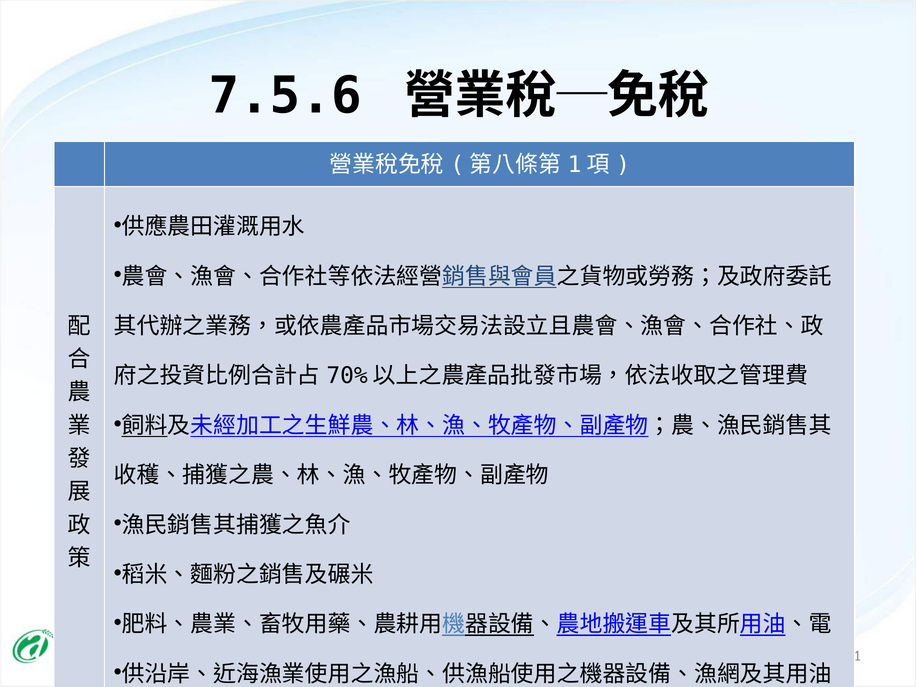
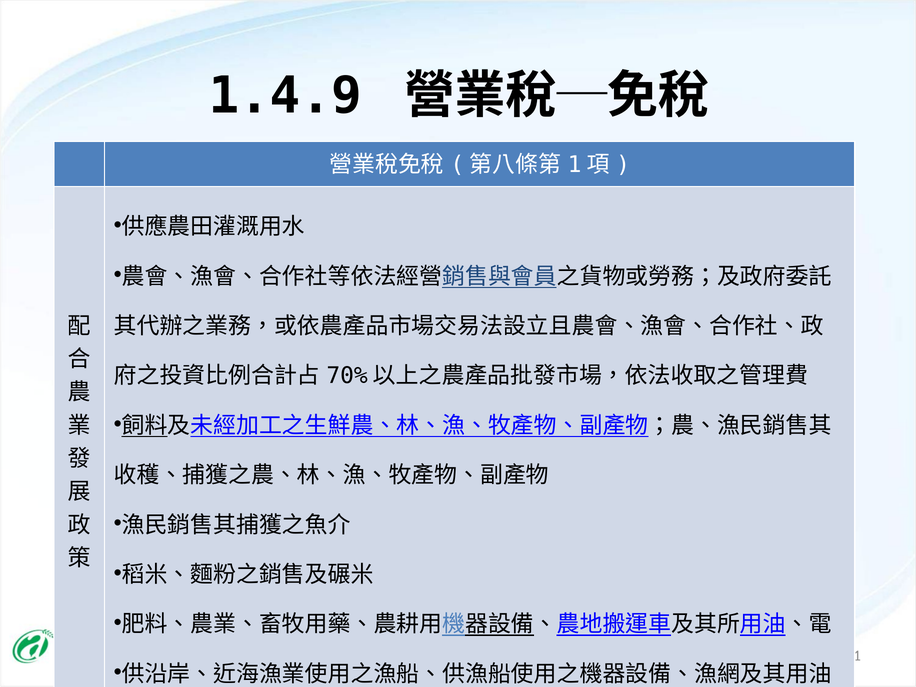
7.5.6: 7.5.6 -> 1.4.9
